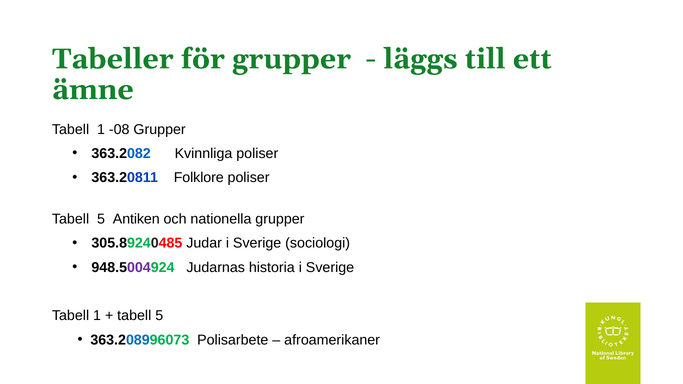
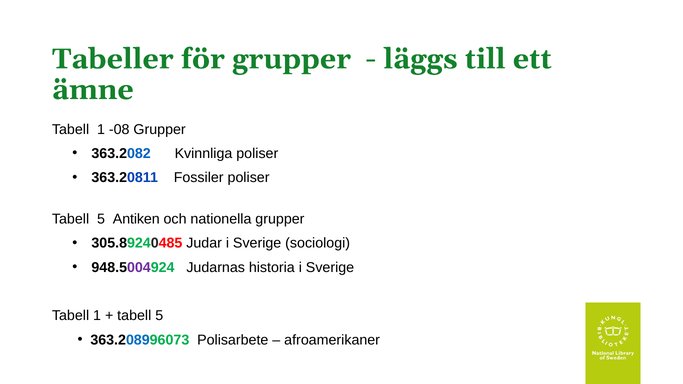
Folklore: Folklore -> Fossiler
